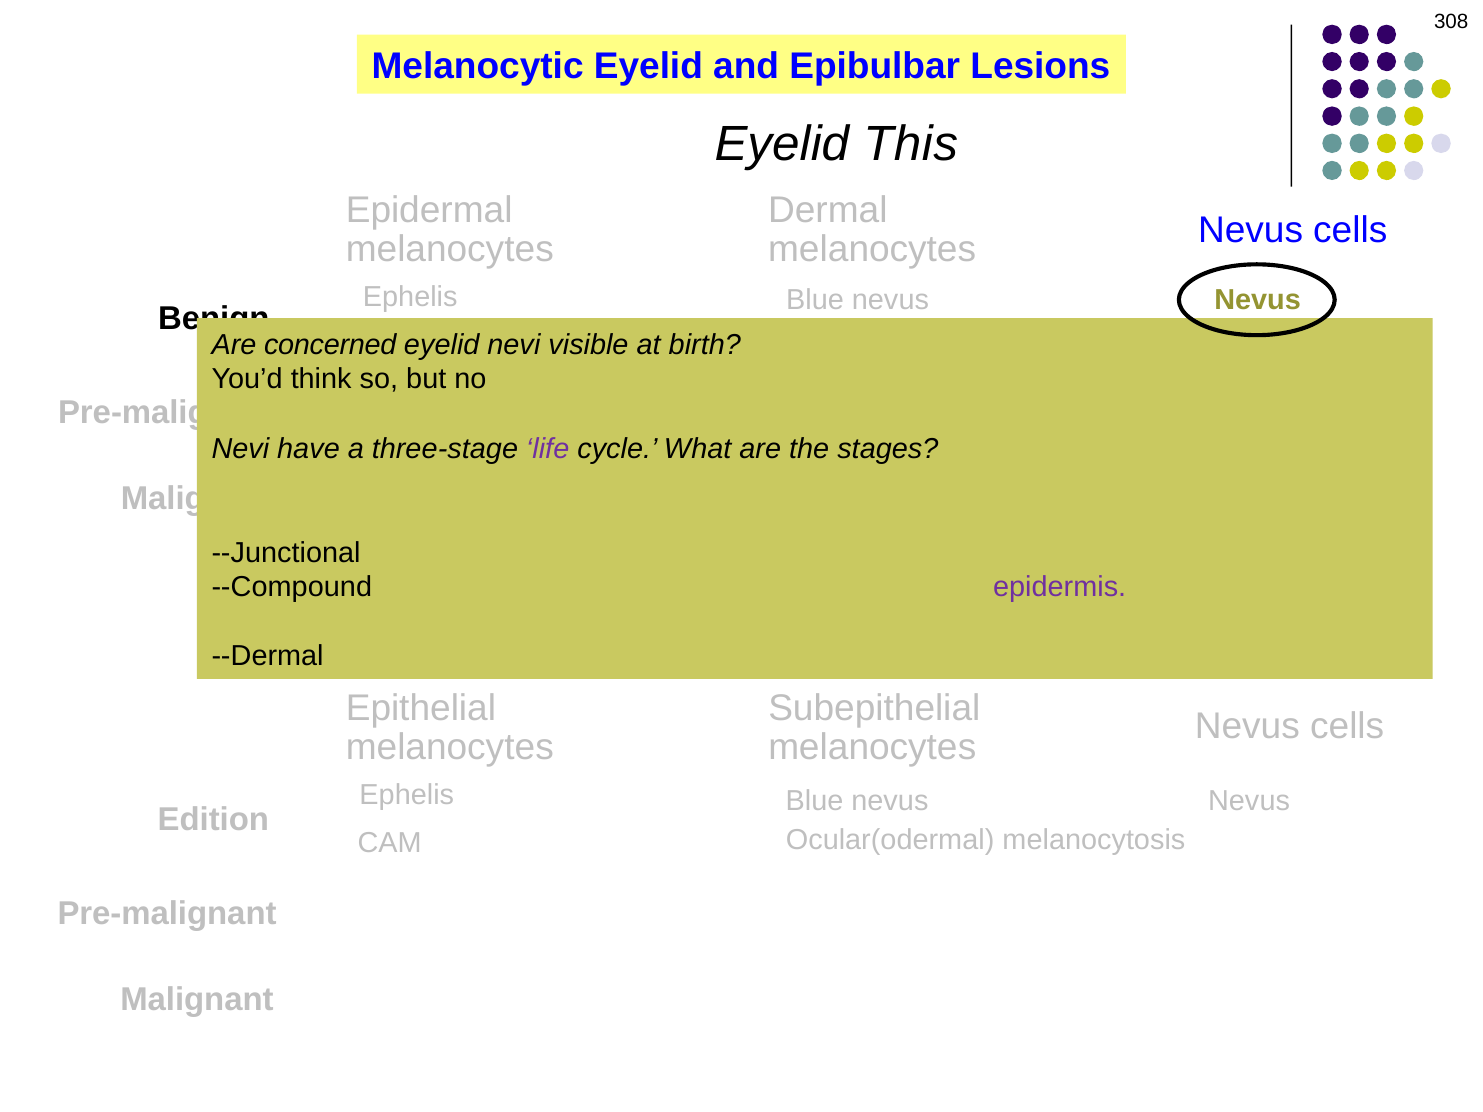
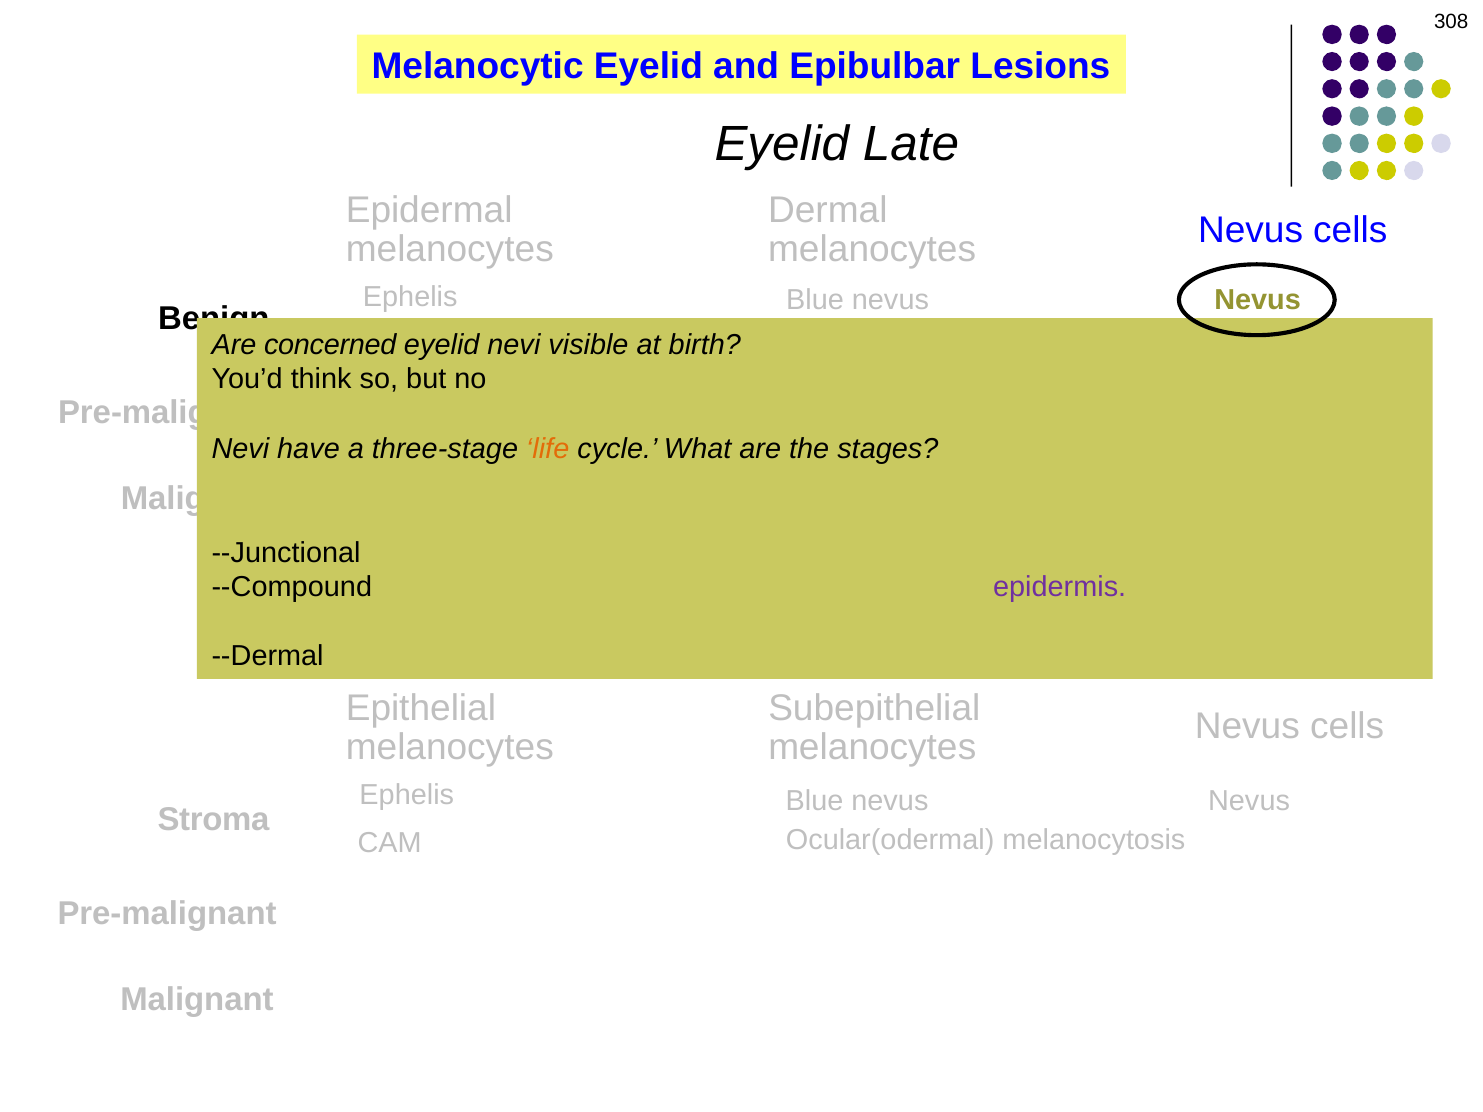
This: This -> Late
life colour: purple -> orange
Edition: Edition -> Stroma
